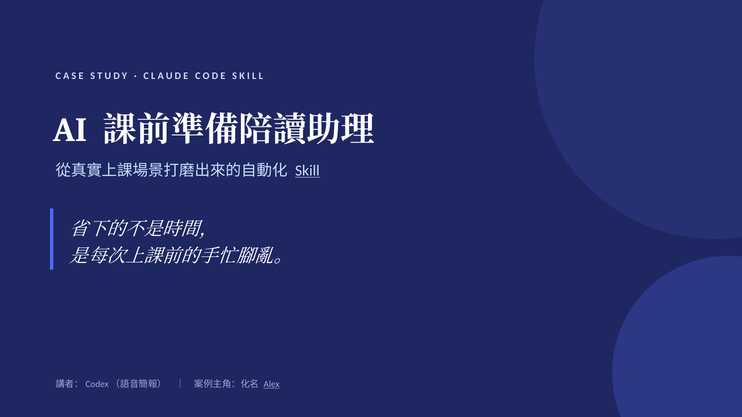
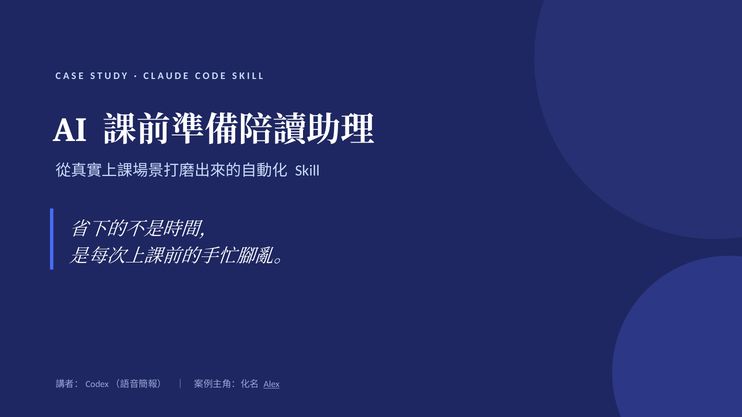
Skill at (307, 171) underline: present -> none
